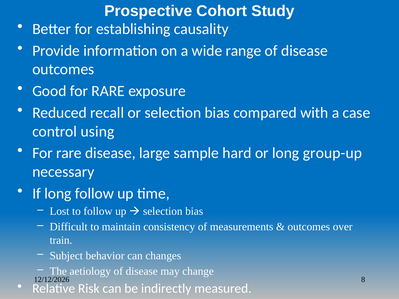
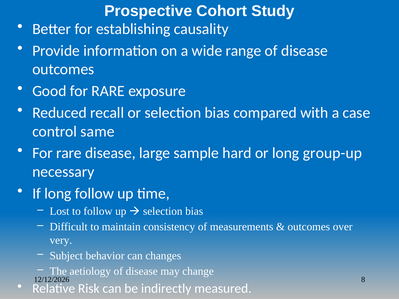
using: using -> same
train: train -> very
